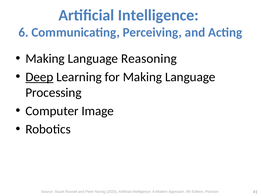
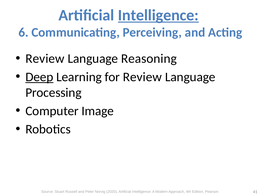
Intelligence at (158, 15) underline: none -> present
Making at (45, 59): Making -> Review
for Making: Making -> Review
